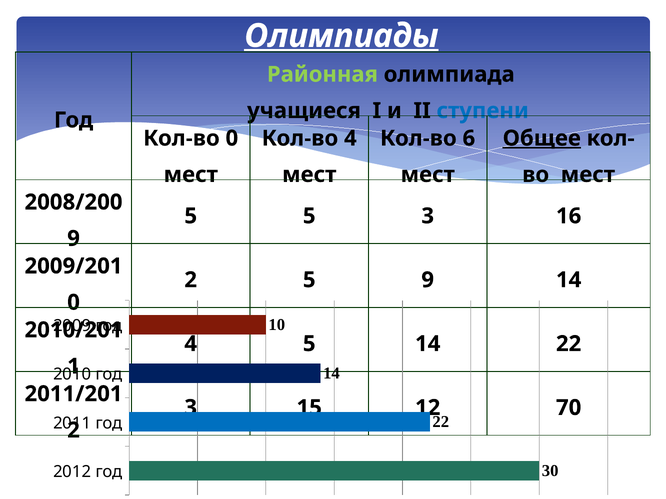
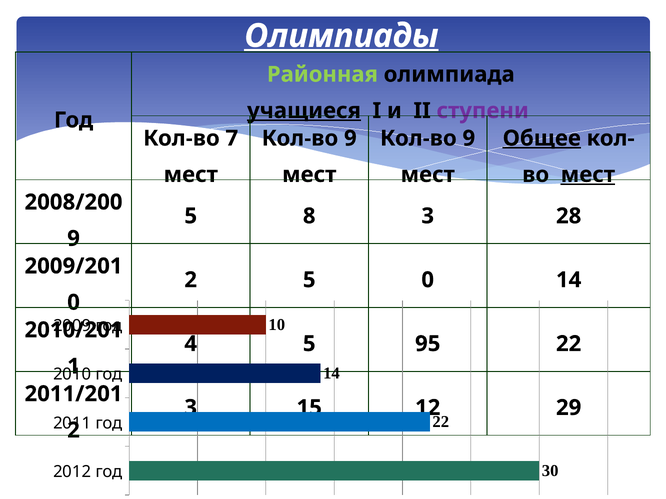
учащиеся underline: none -> present
ступени colour: blue -> purple
Кол-во 0: 0 -> 7
4 at (350, 138): 4 -> 9
6 at (469, 138): 6 -> 9
мест at (588, 175) underline: none -> present
5 5: 5 -> 8
16: 16 -> 28
5 9: 9 -> 0
5 14: 14 -> 95
70: 70 -> 29
